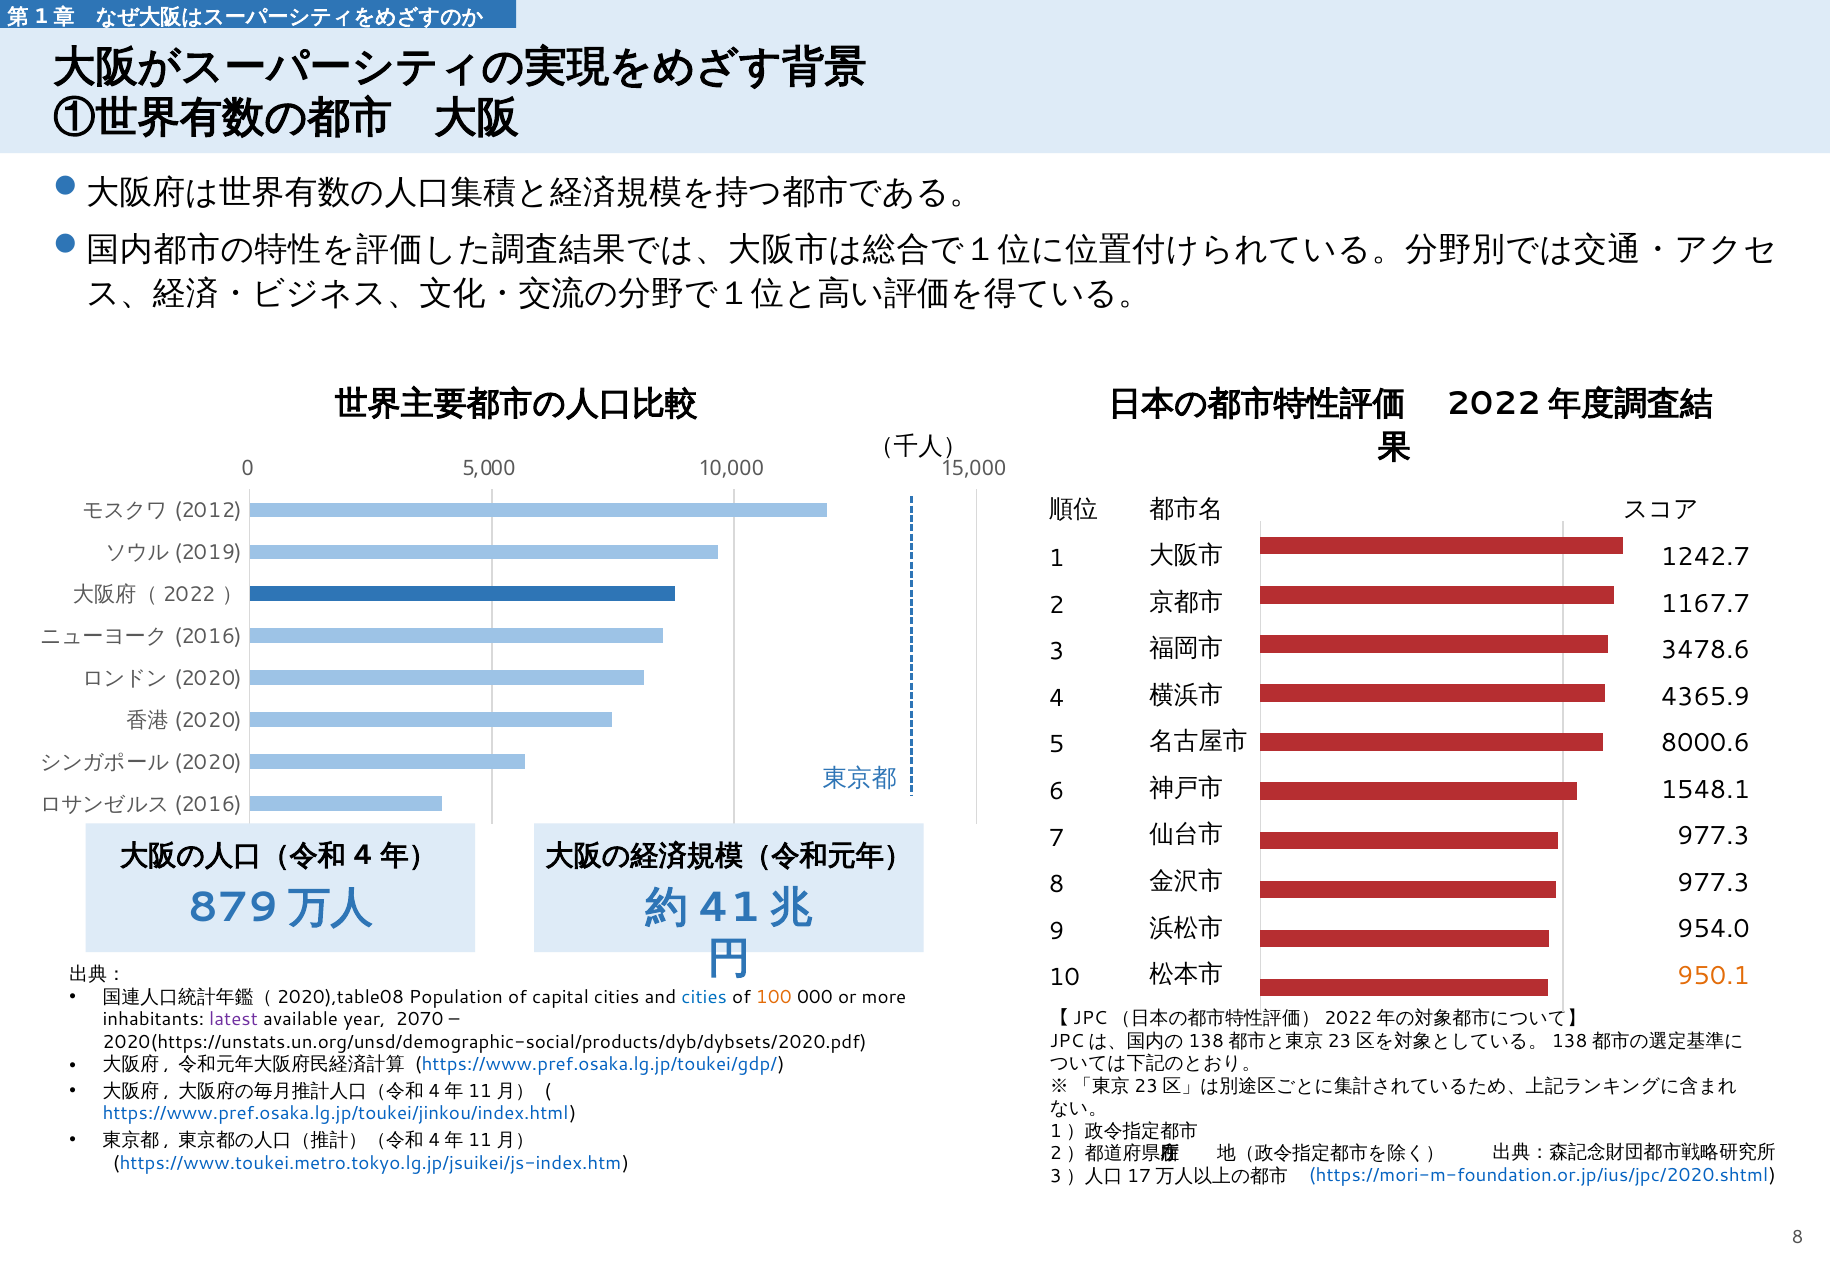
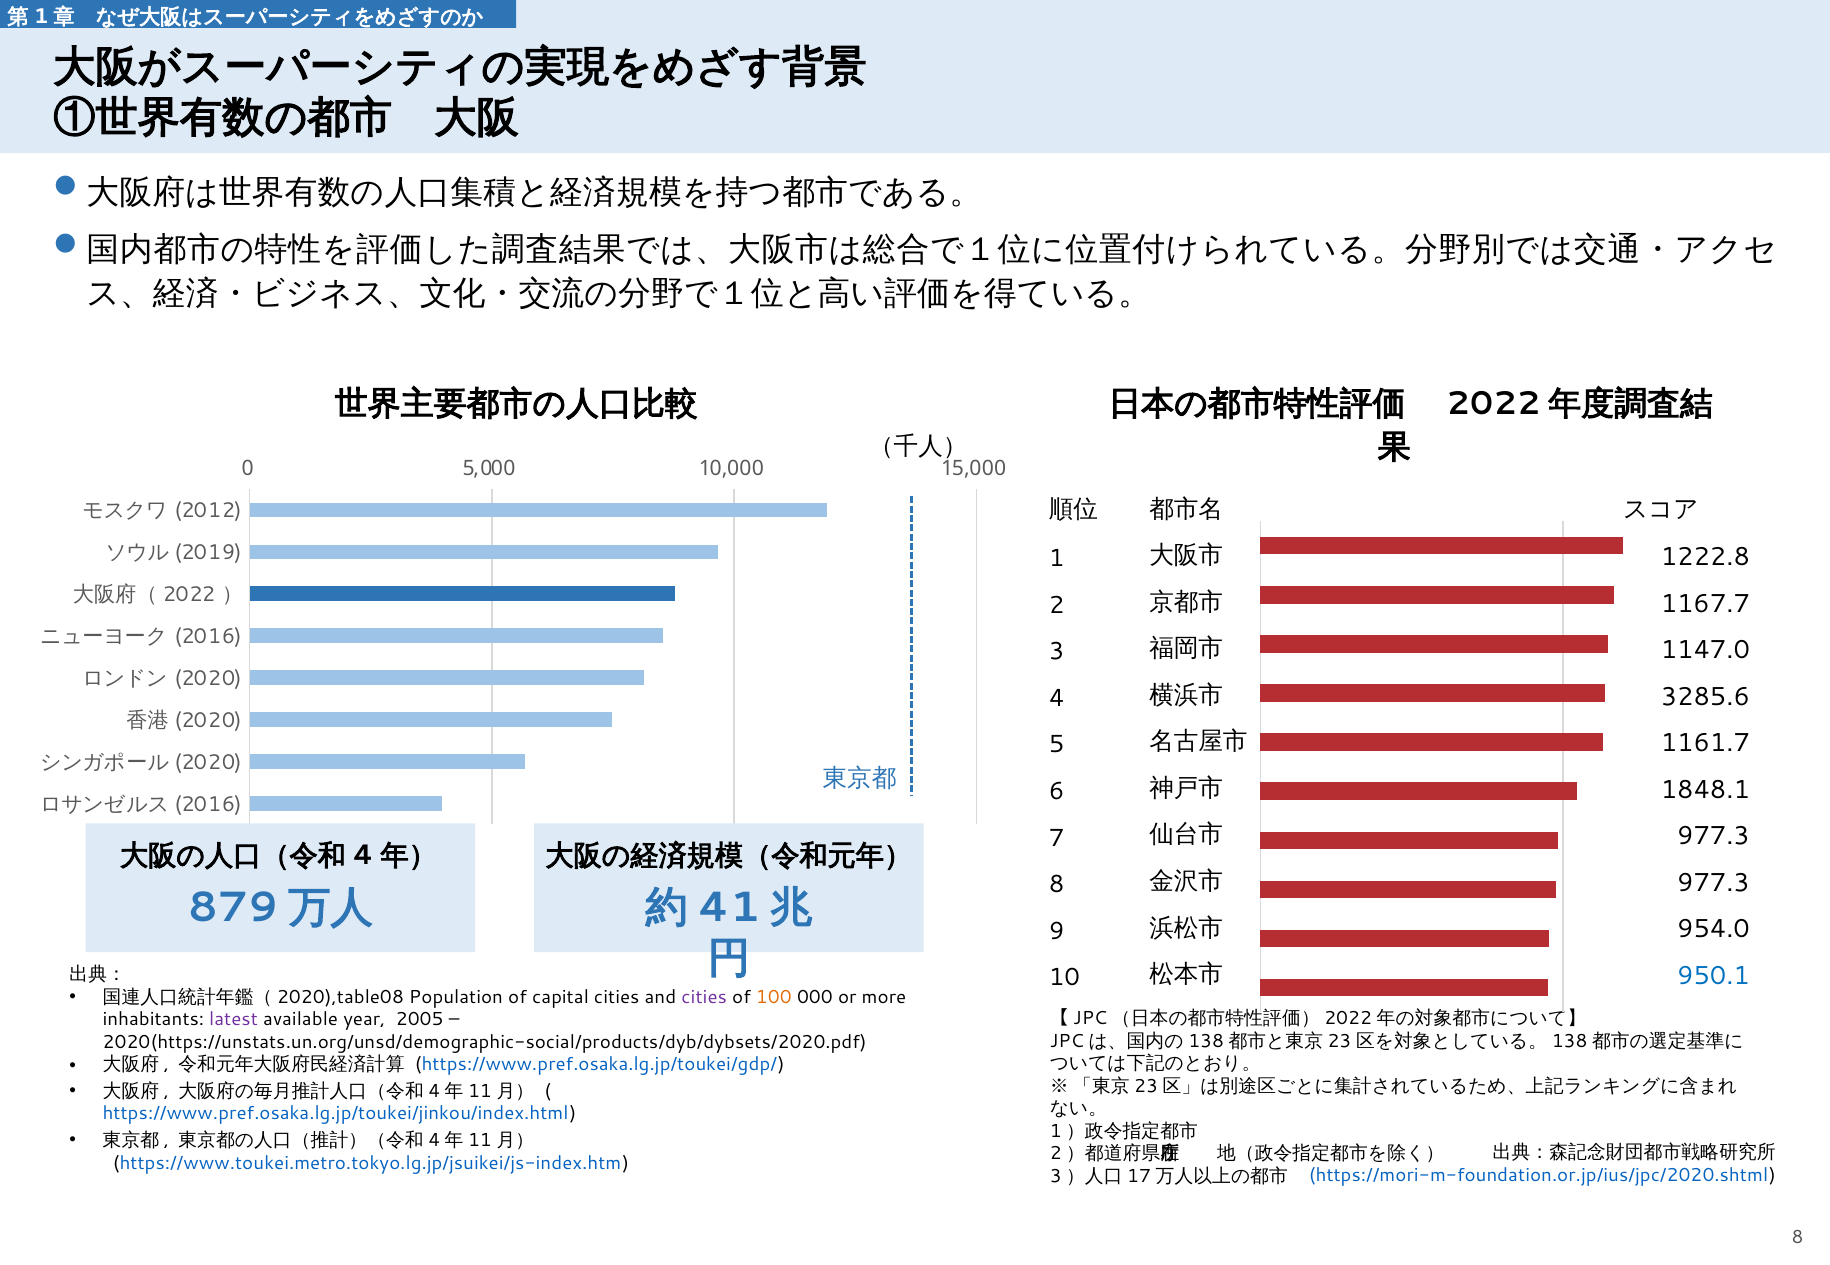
1242.7: 1242.7 -> 1222.8
3478.6: 3478.6 -> 1147.0
4365.9: 4365.9 -> 3285.6
8000.6: 8000.6 -> 1161.7
1548.1: 1548.1 -> 1848.1
950.1 colour: orange -> blue
cities at (704, 996) colour: blue -> purple
2070: 2070 -> 2005
